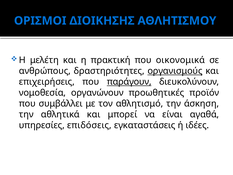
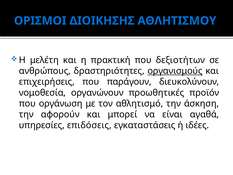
οικονομικά: οικονομικά -> δεξιοτήτων
παράγουν underline: present -> none
συμβάλλει: συμβάλλει -> οργάνωση
αθλητικά: αθλητικά -> αφορούν
